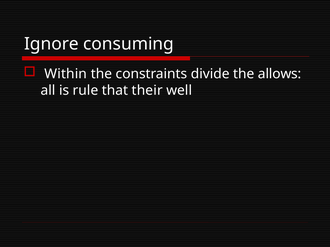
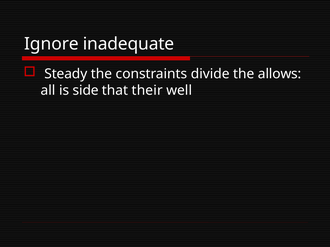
consuming: consuming -> inadequate
Within: Within -> Steady
rule: rule -> side
